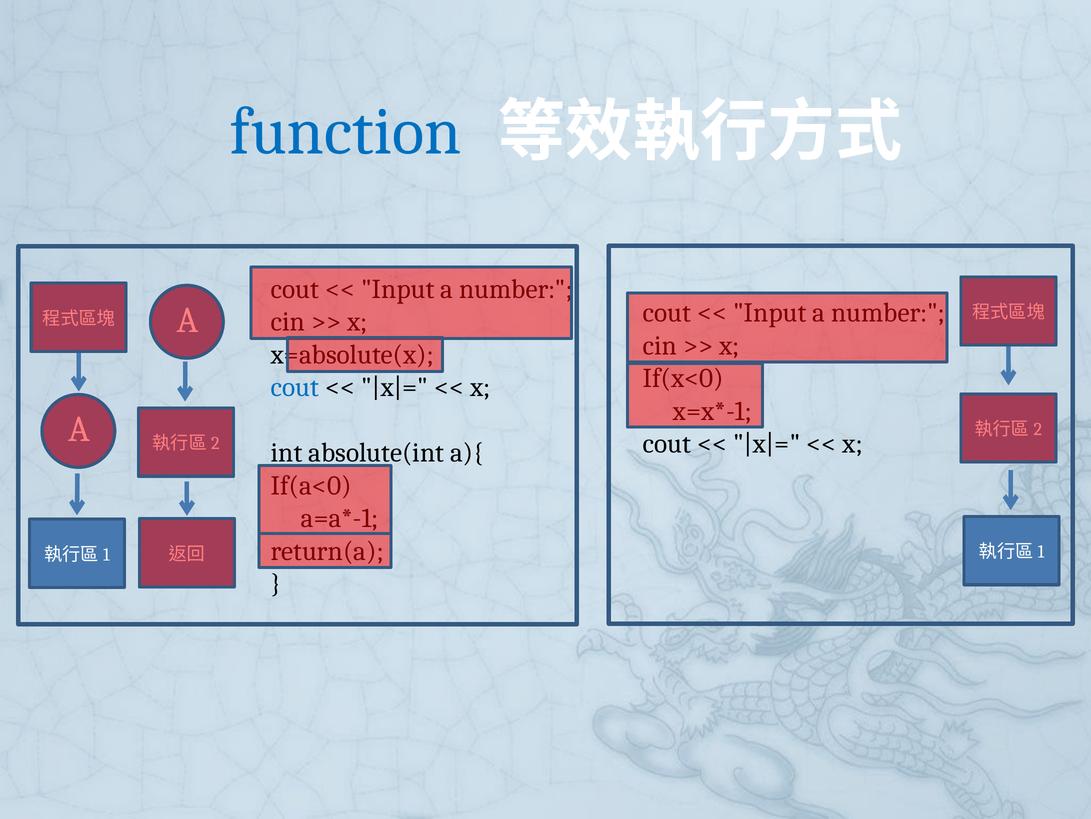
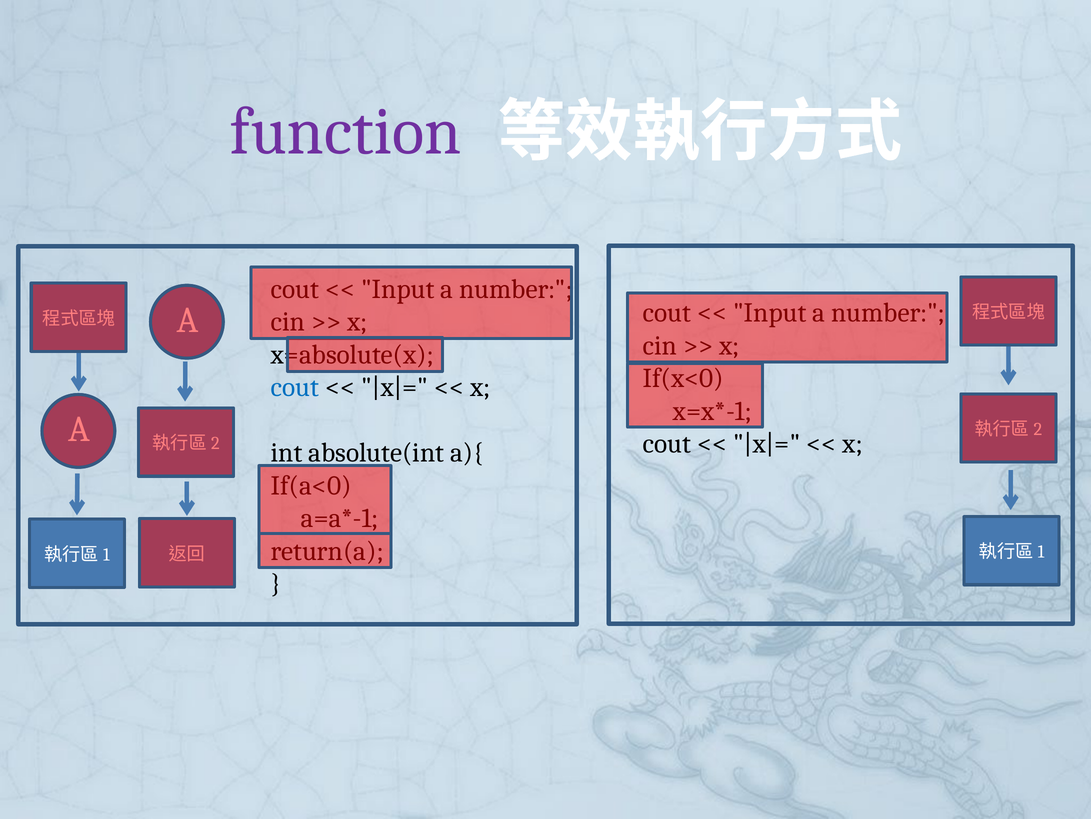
function colour: blue -> purple
